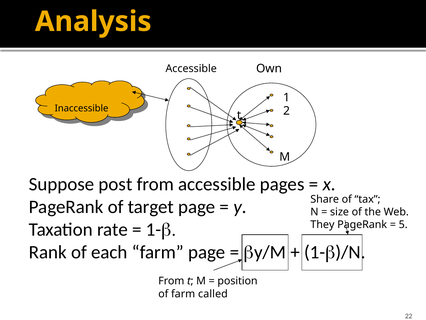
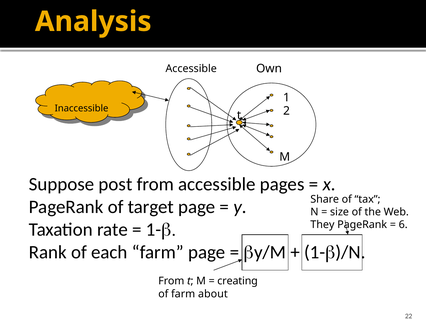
5: 5 -> 6
position: position -> creating
called: called -> about
